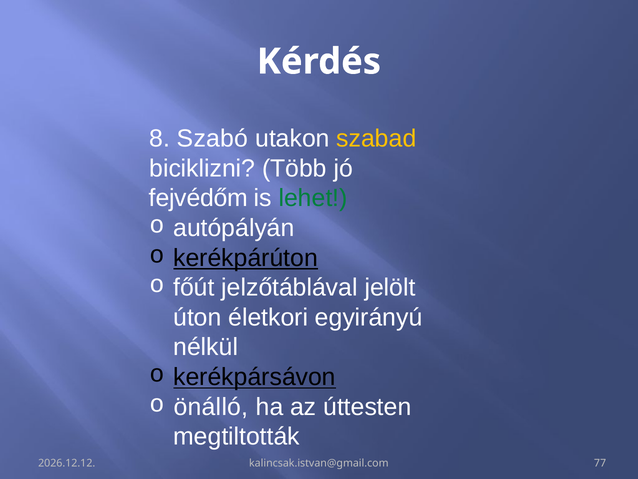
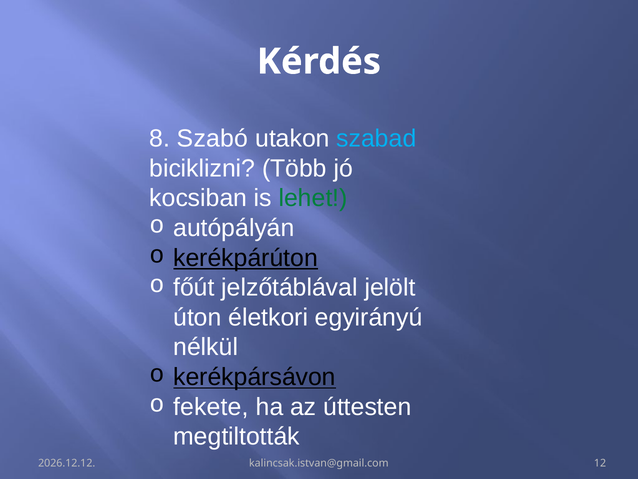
szabad colour: yellow -> light blue
fejvédőm: fejvédőm -> kocsiban
önálló: önálló -> fekete
77: 77 -> 12
